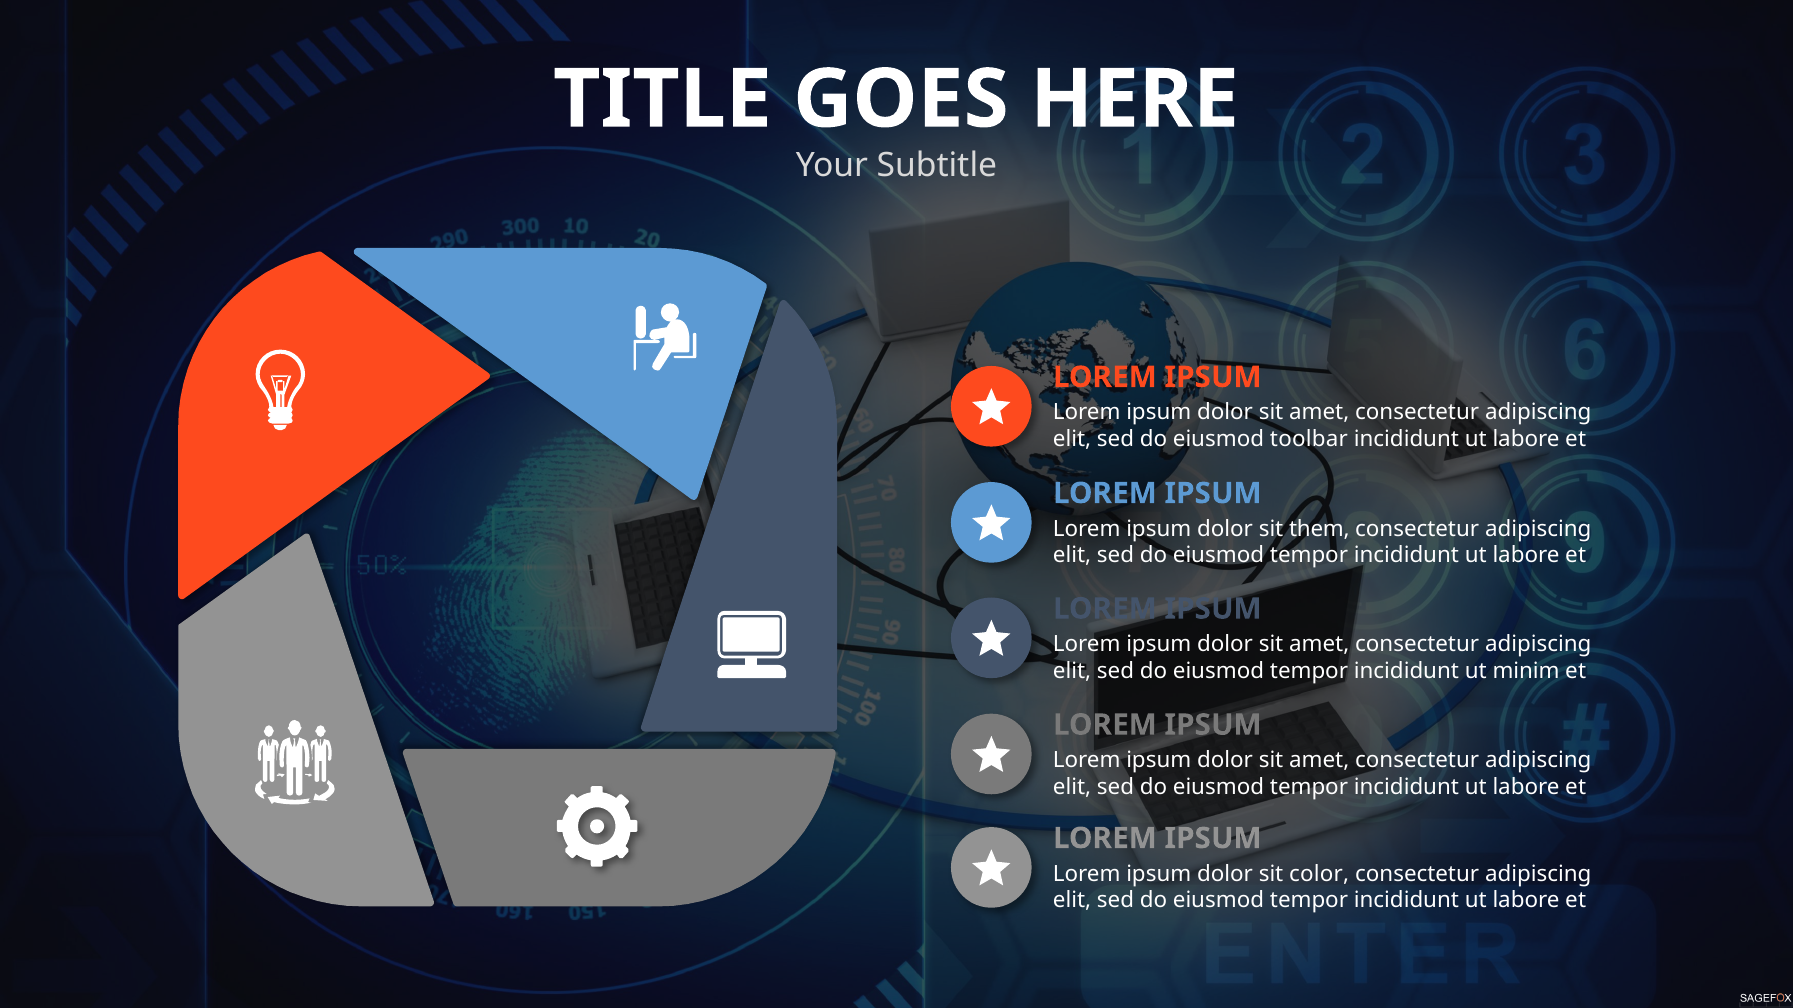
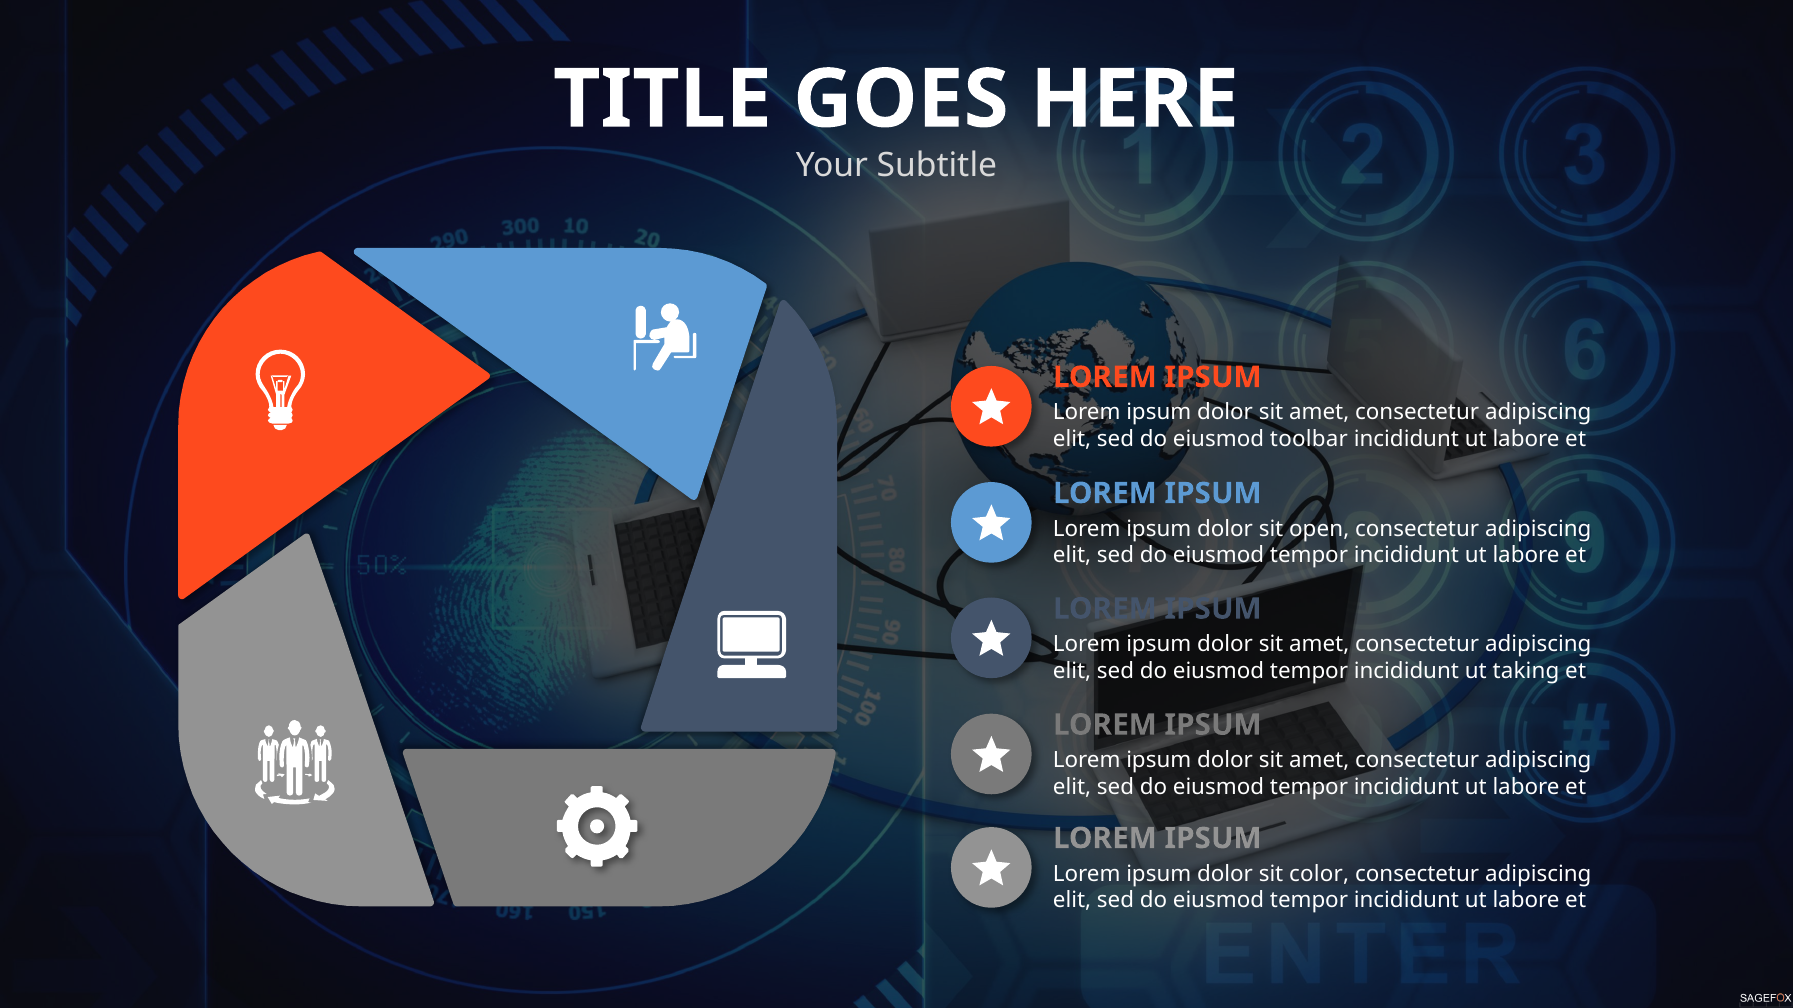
them: them -> open
minim: minim -> taking
